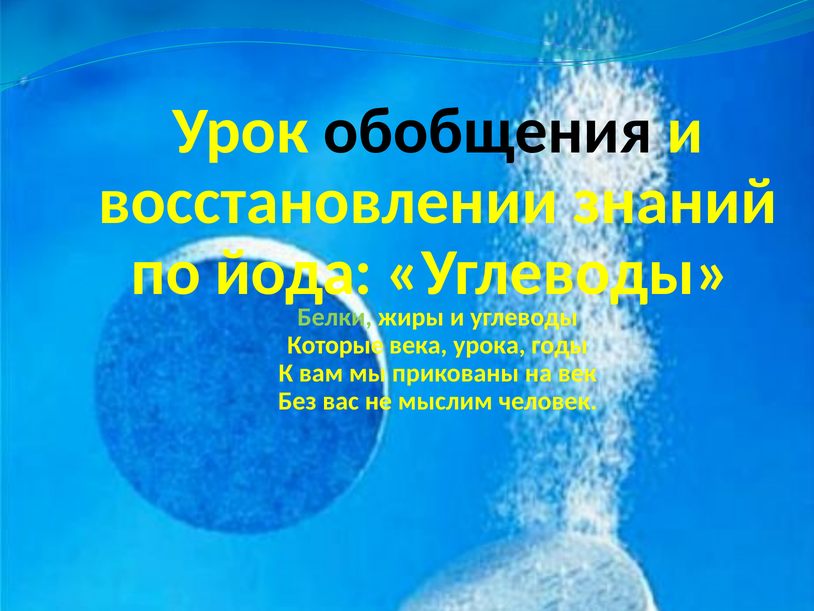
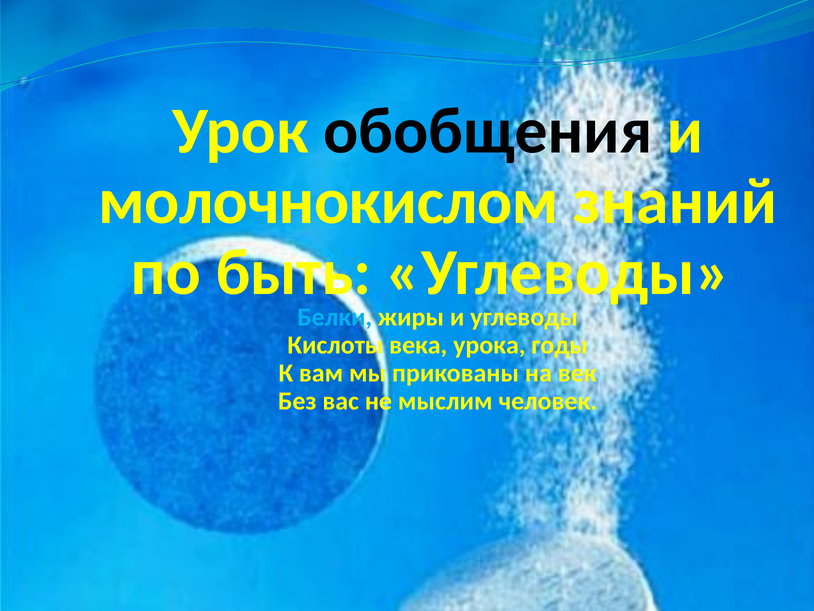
восстановлении: восстановлении -> молочнокислом
йода: йода -> быть
Белки colour: light green -> light blue
Которые: Которые -> Кислоты
